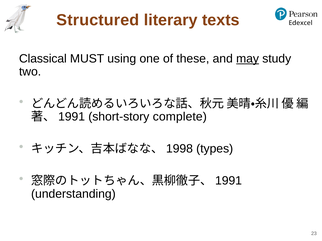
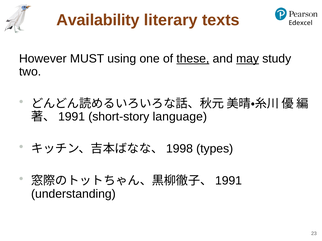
Structured: Structured -> Availability
Classical: Classical -> However
these underline: none -> present
complete: complete -> language
